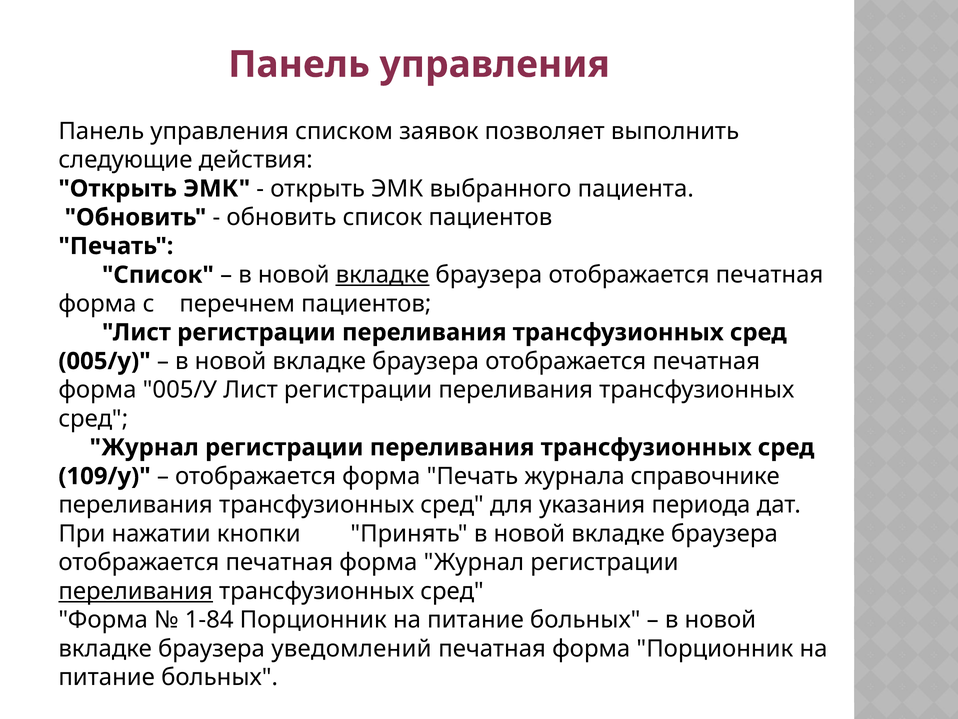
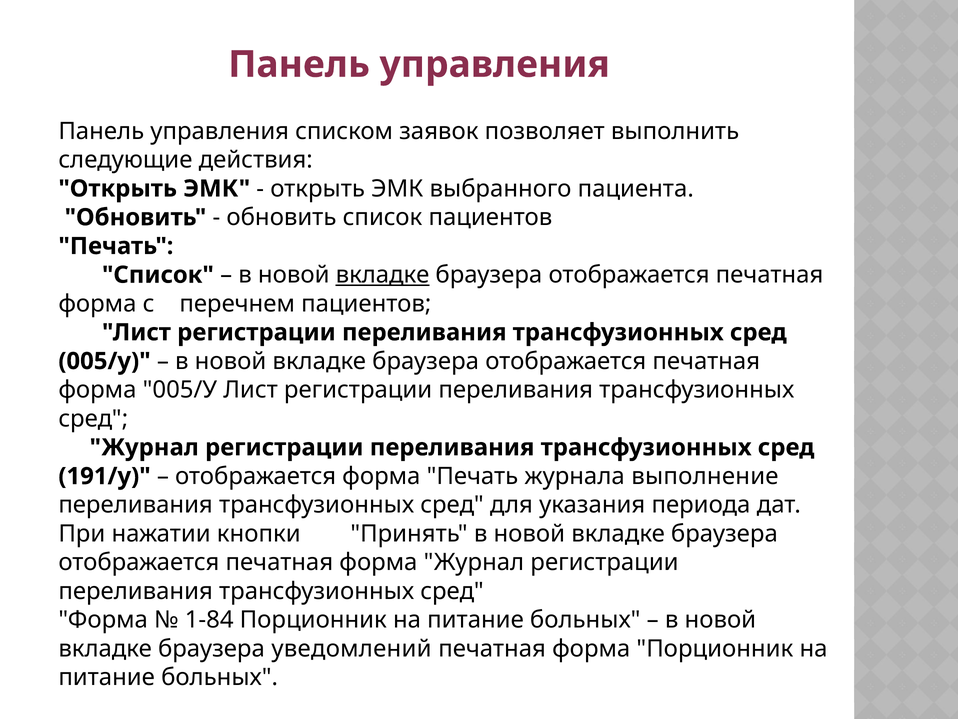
109/у: 109/у -> 191/у
справочнике: справочнике -> выполнение
переливания at (136, 591) underline: present -> none
